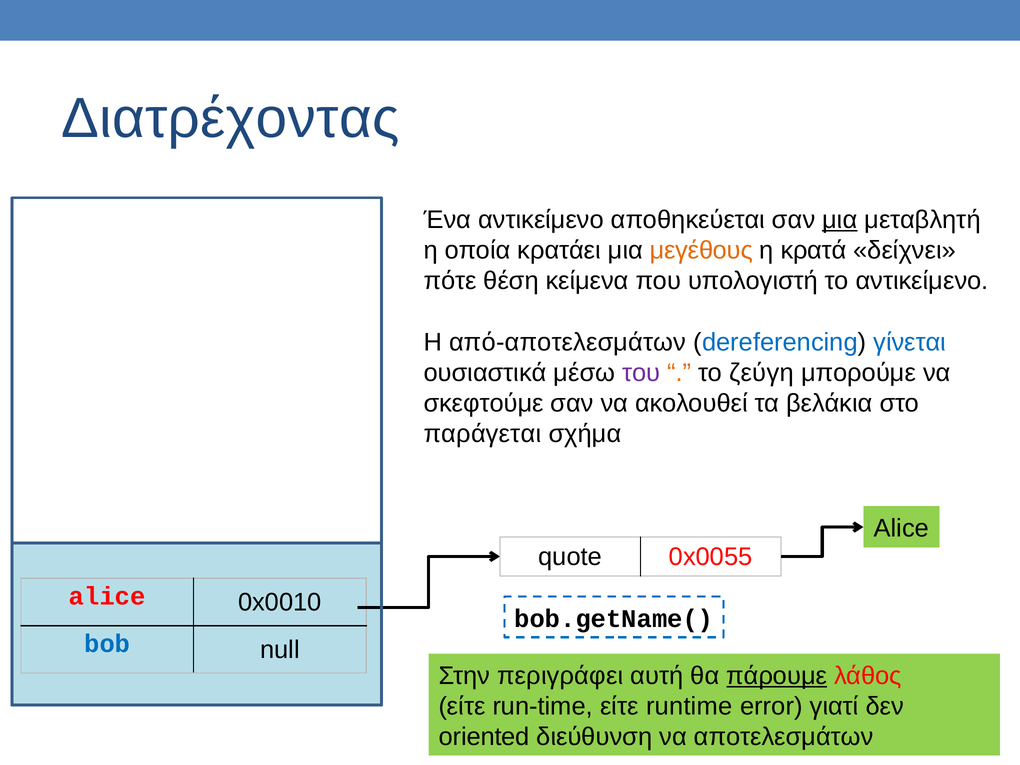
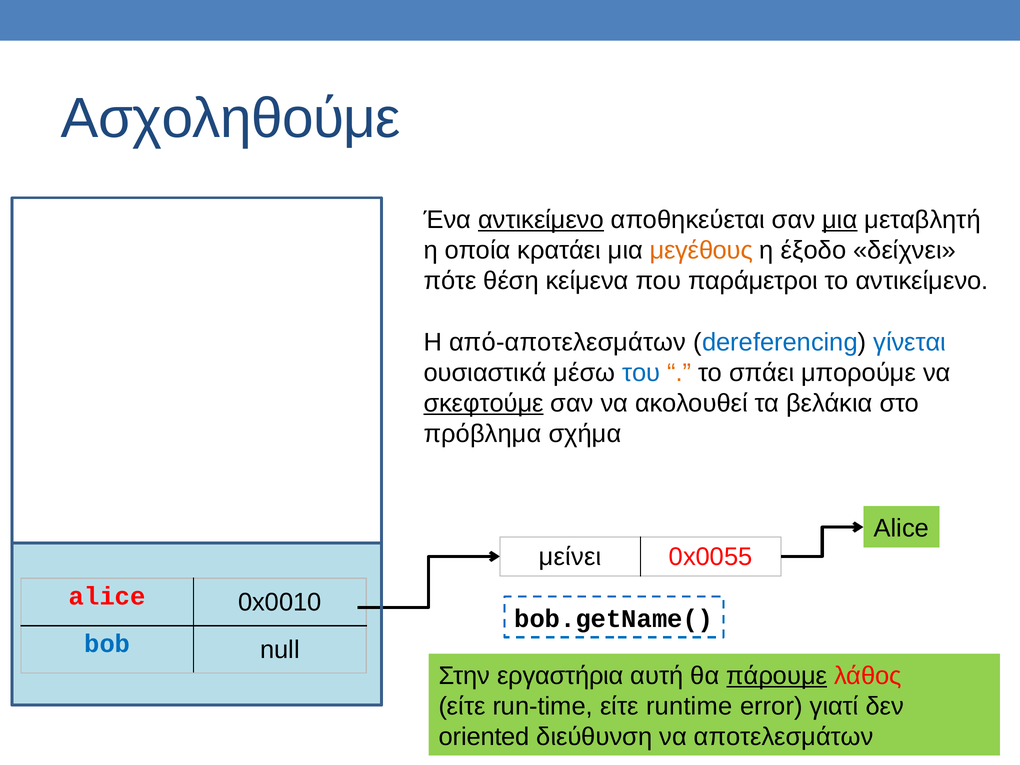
Διατρέχοντας: Διατρέχοντας -> Ασχοληθούμε
αντικείμενο at (541, 220) underline: none -> present
κρατά: κρατά -> έξοδο
υπολογιστή: υπολογιστή -> παράμετροι
του colour: purple -> blue
ζεύγη: ζεύγη -> σπάει
σκεφτούμε underline: none -> present
παράγεται: παράγεται -> πρόβλημα
quote: quote -> μείνει
περιγράφει: περιγράφει -> εργαστήρια
